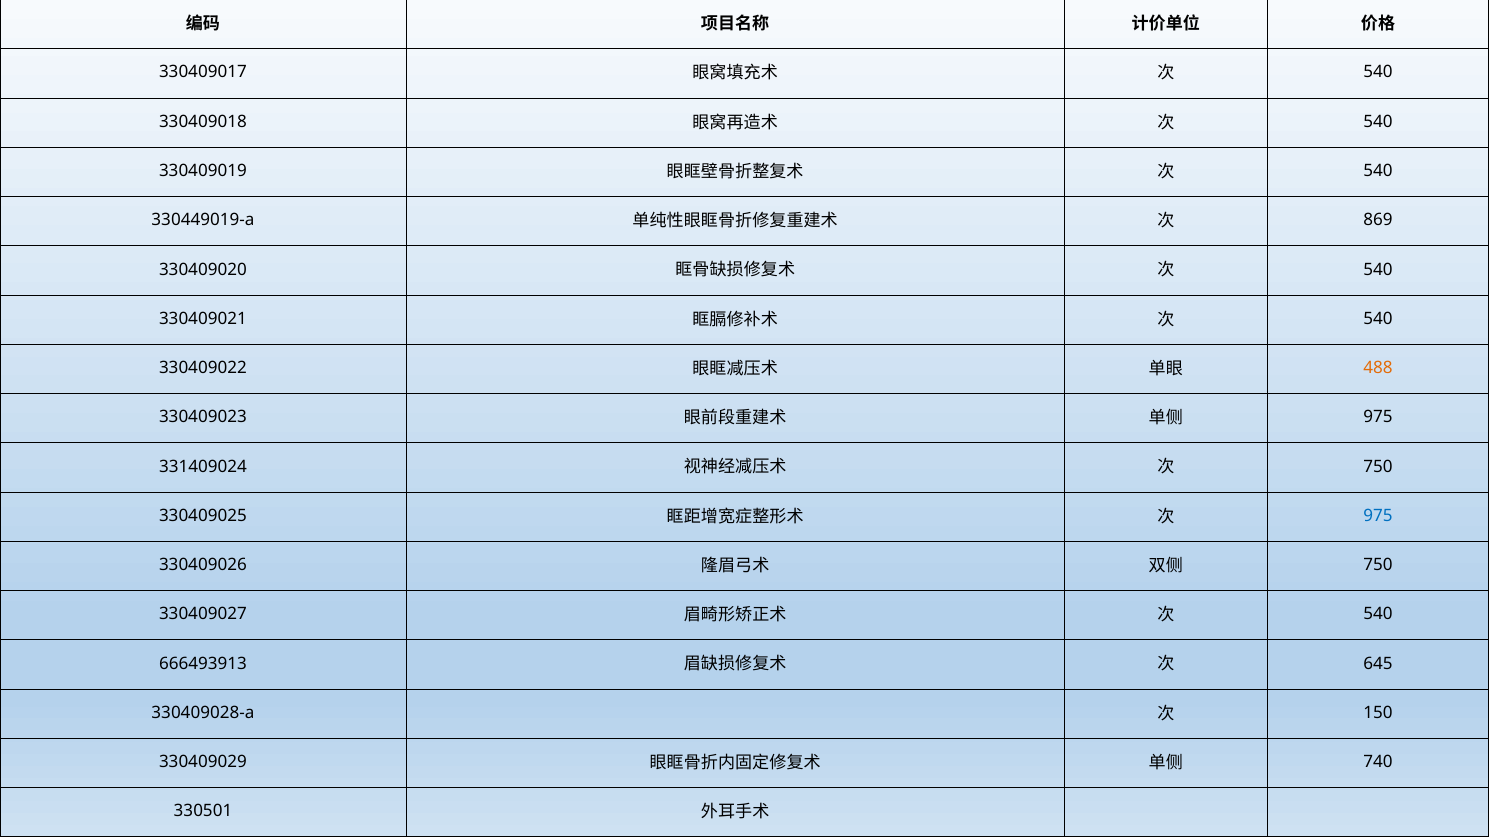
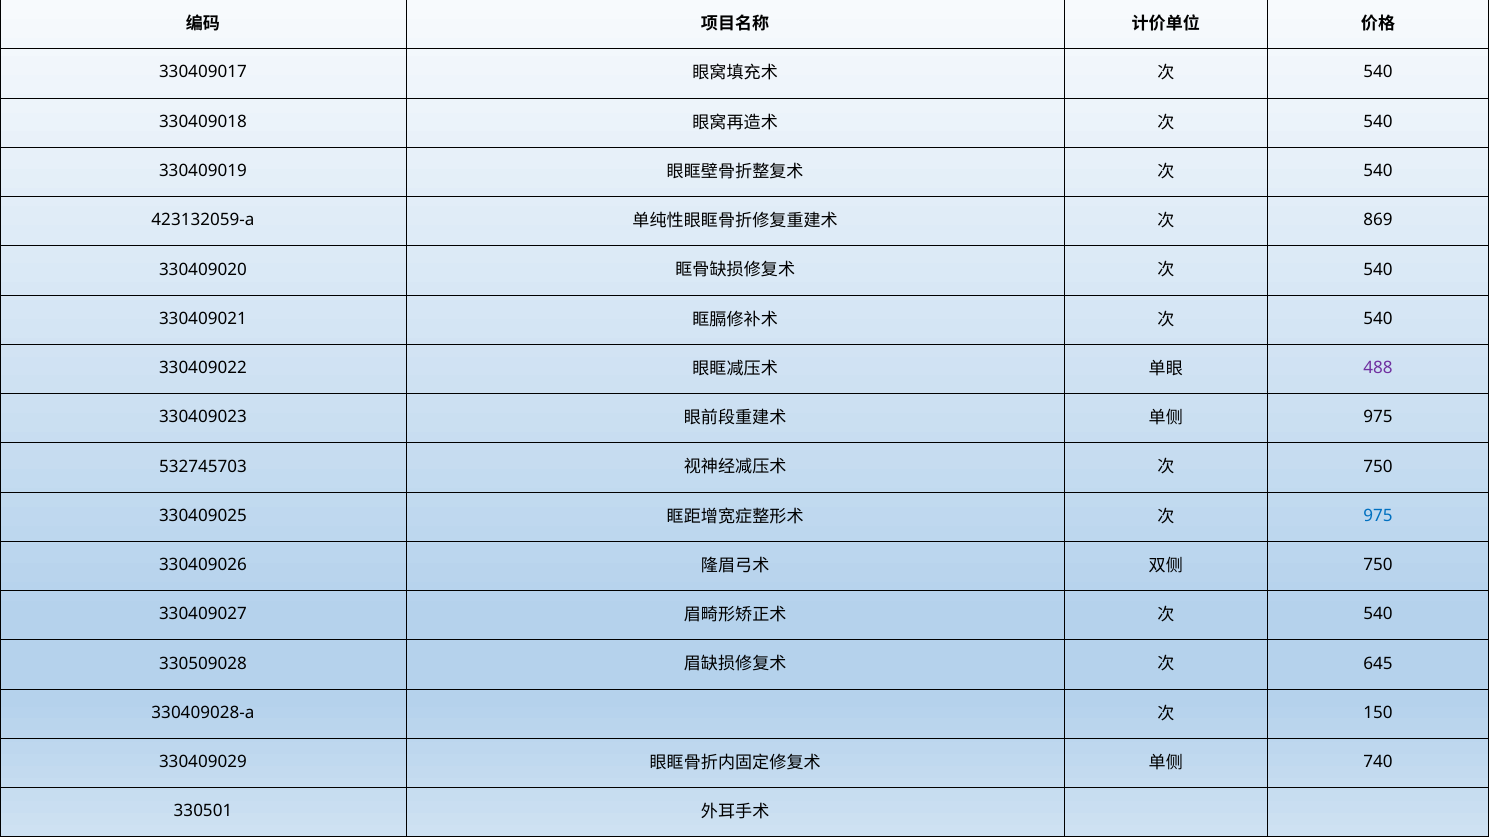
330449019-a: 330449019-a -> 423132059-a
488 colour: orange -> purple
331409024: 331409024 -> 532745703
666493913: 666493913 -> 330509028
